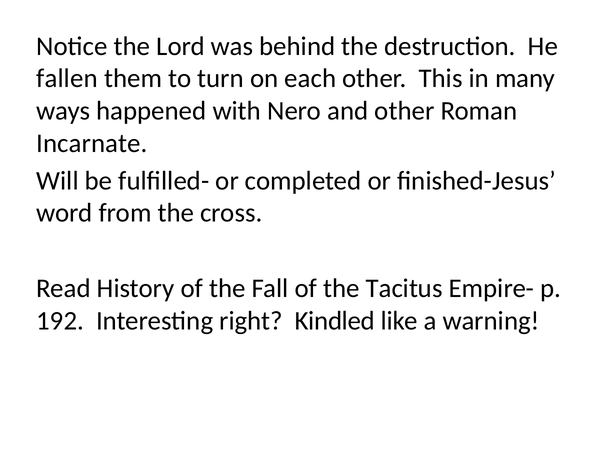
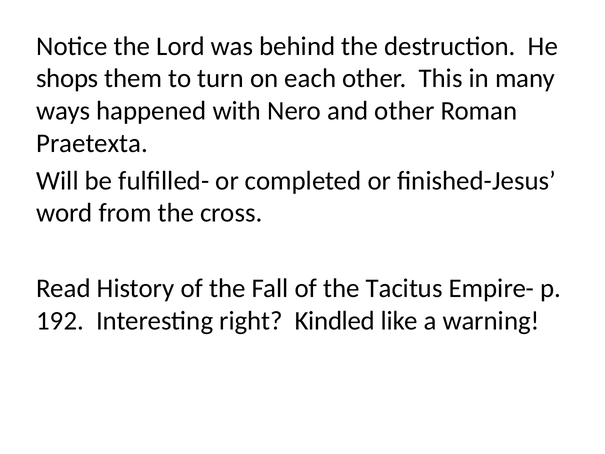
fallen: fallen -> shops
Incarnate: Incarnate -> Praetexta
